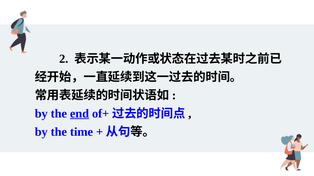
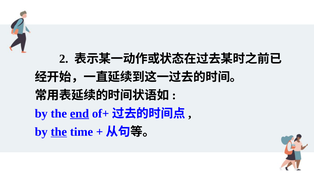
the at (59, 132) underline: none -> present
